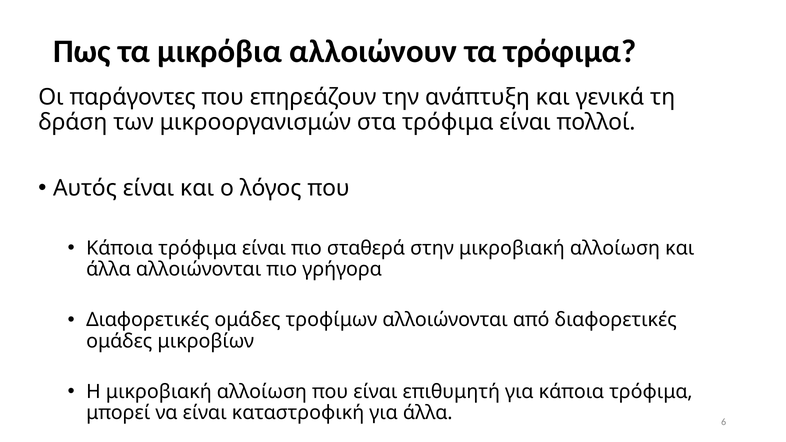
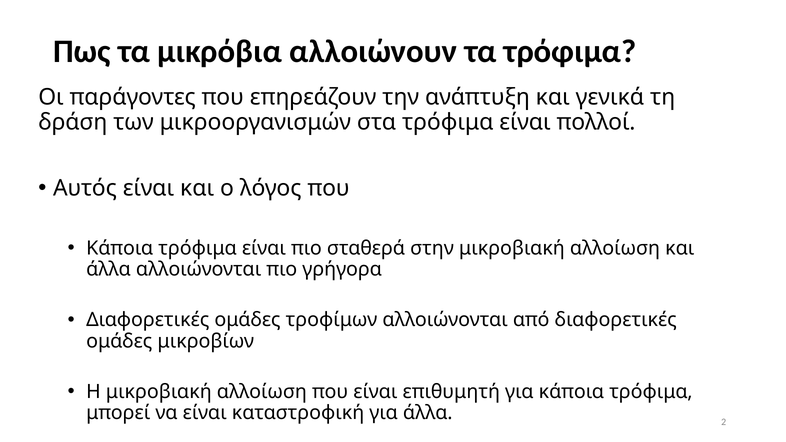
6: 6 -> 2
